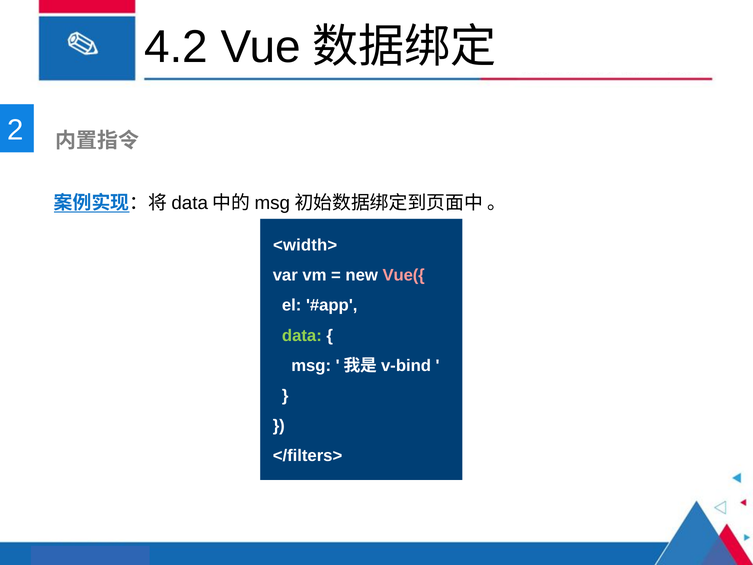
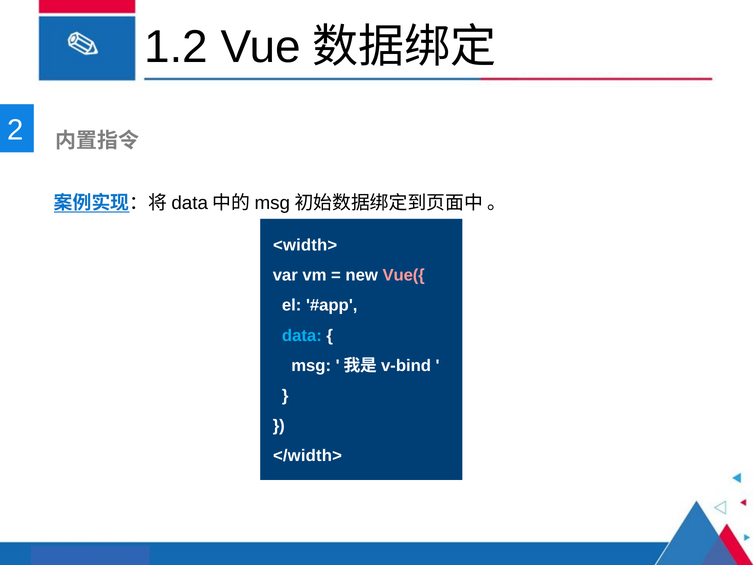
4.2: 4.2 -> 1.2
data colour: light green -> light blue
</filters>: </filters> -> </width>
